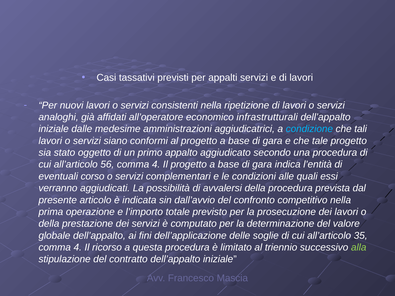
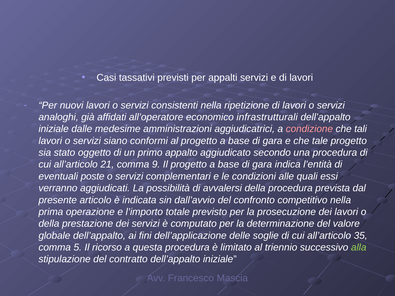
condizione colour: light blue -> pink
56: 56 -> 21
4 at (156, 165): 4 -> 9
corso: corso -> poste
4 at (78, 248): 4 -> 5
